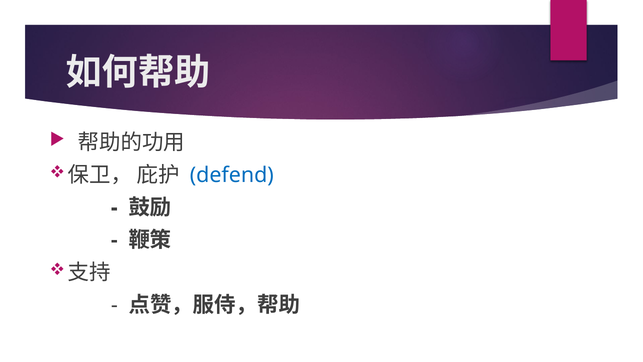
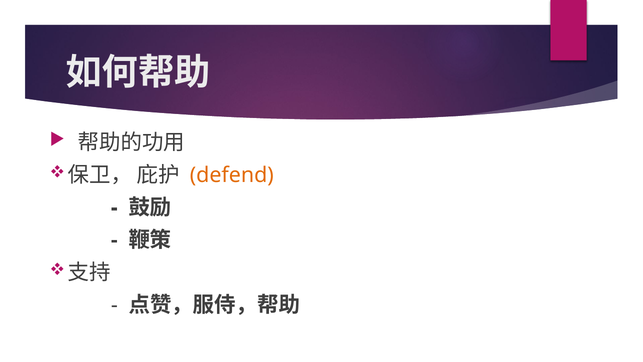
defend colour: blue -> orange
